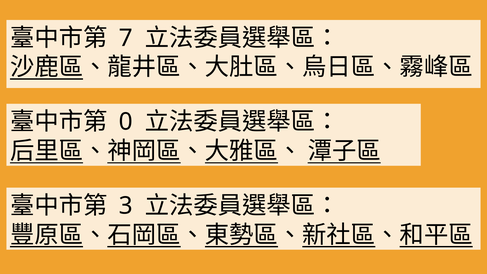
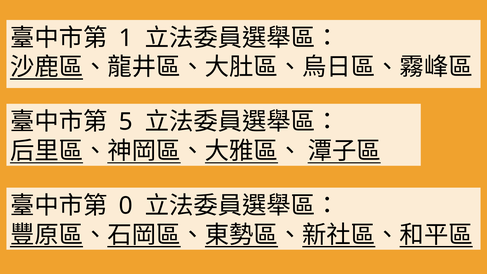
7: 7 -> 1
0: 0 -> 5
3: 3 -> 0
